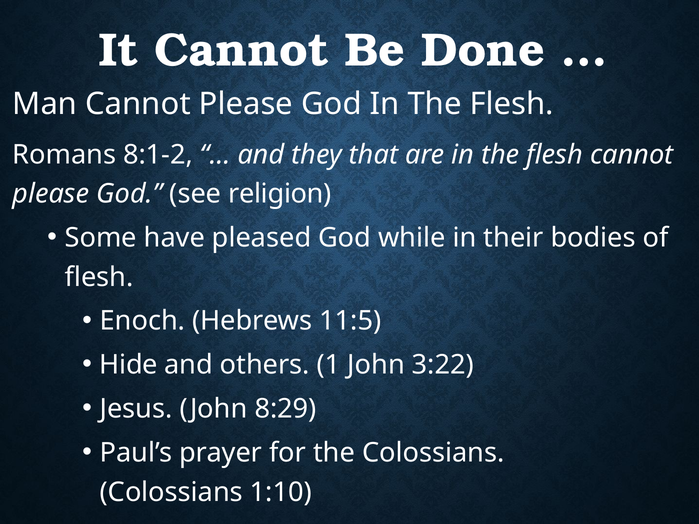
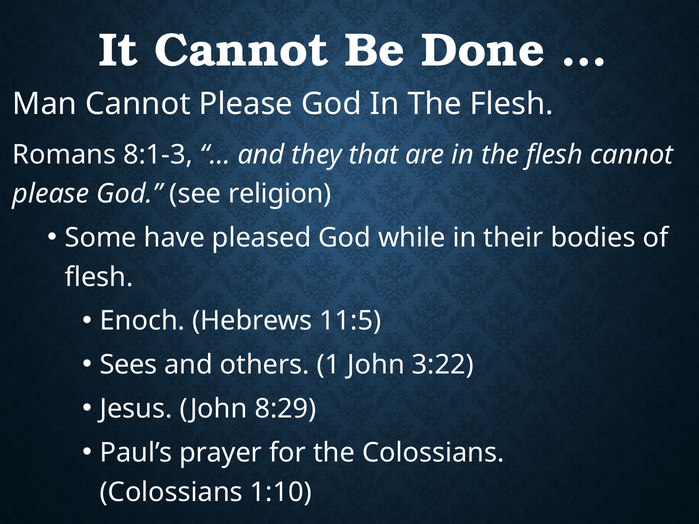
8:1-2: 8:1-2 -> 8:1-3
Hide: Hide -> Sees
